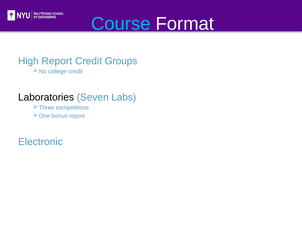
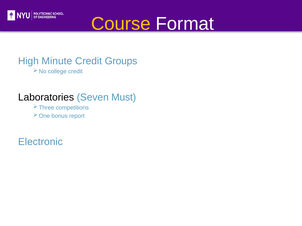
Course colour: light blue -> yellow
High Report: Report -> Minute
Labs: Labs -> Must
